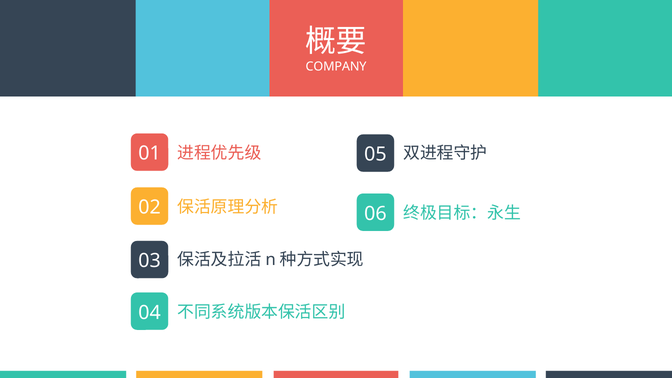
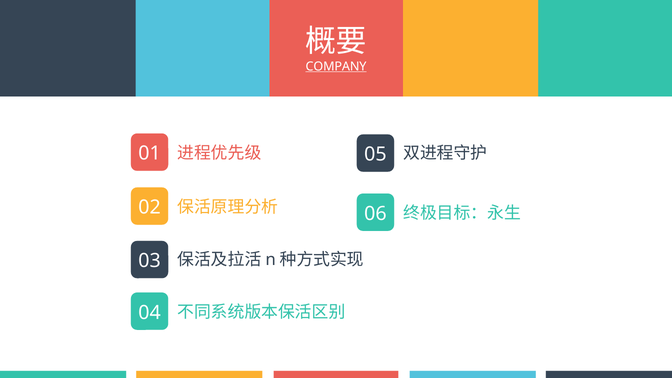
COMPANY underline: none -> present
